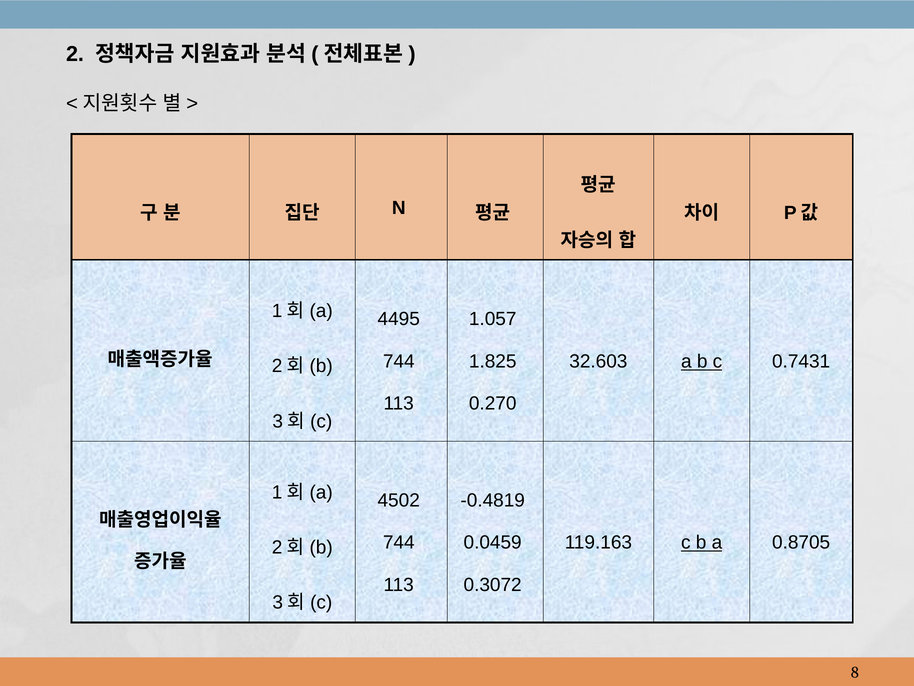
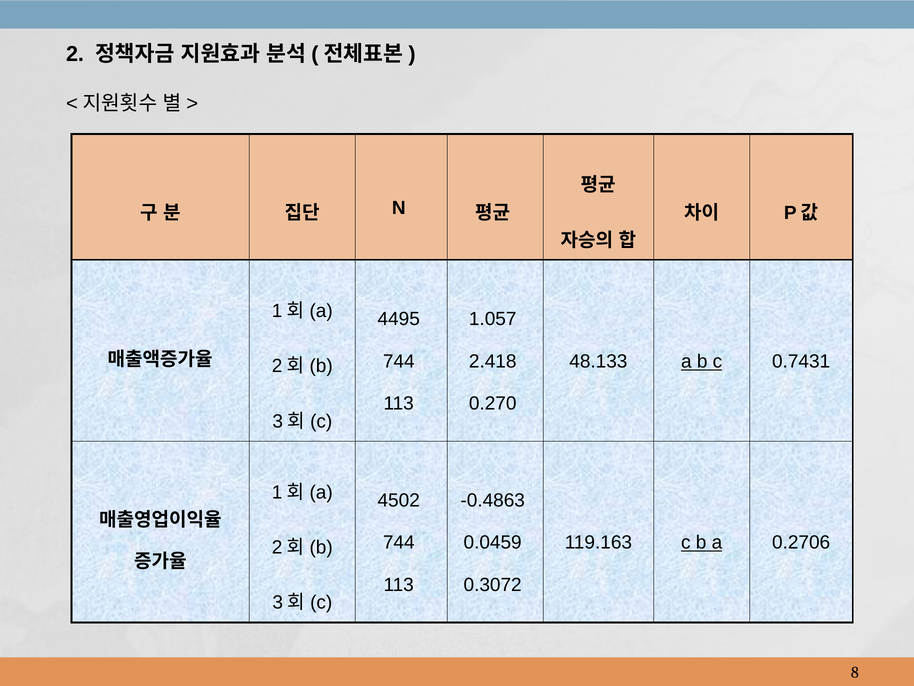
1.825: 1.825 -> 2.418
32.603: 32.603 -> 48.133
-0.4819: -0.4819 -> -0.4863
0.8705: 0.8705 -> 0.2706
